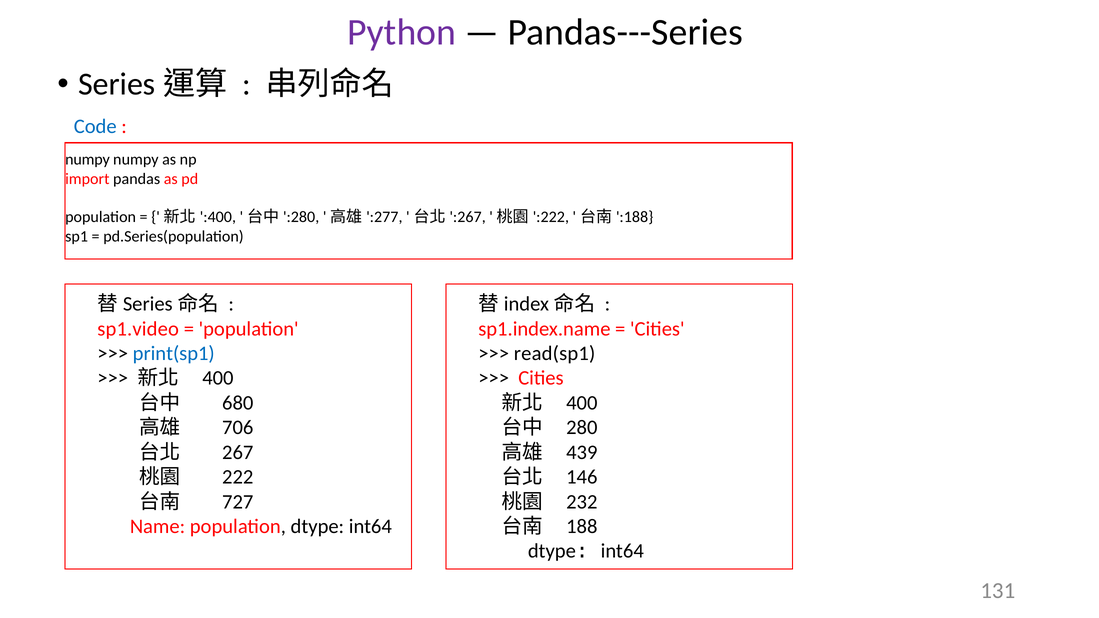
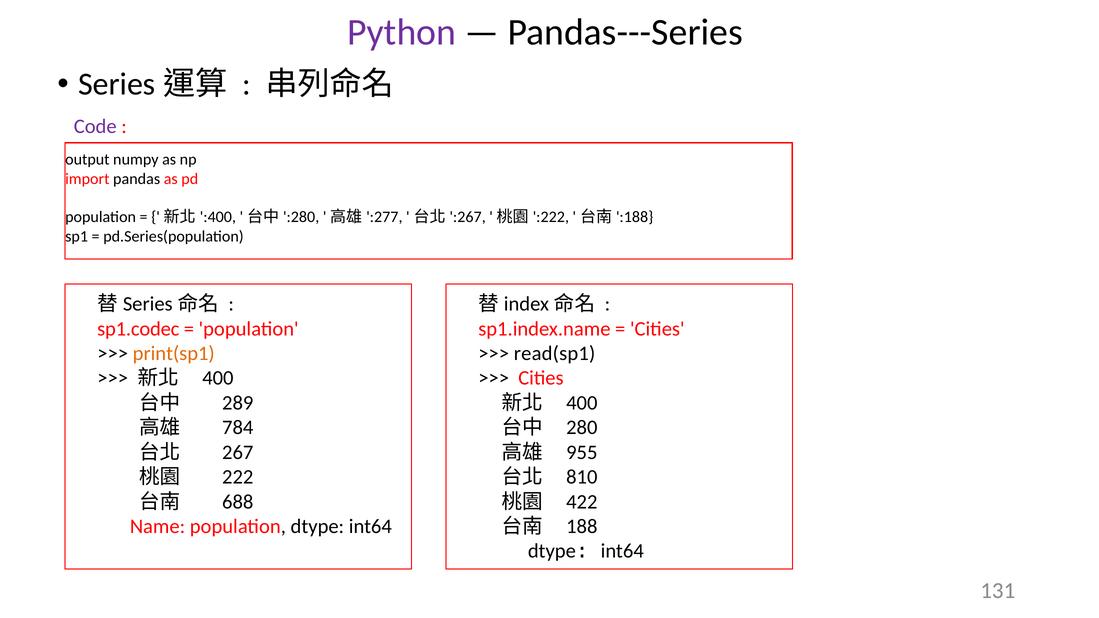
Code colour: blue -> purple
numpy at (87, 160): numpy -> output
sp1.video: sp1.video -> sp1.codec
print(sp1 colour: blue -> orange
680: 680 -> 289
706: 706 -> 784
439: 439 -> 955
146: 146 -> 810
727: 727 -> 688
232: 232 -> 422
